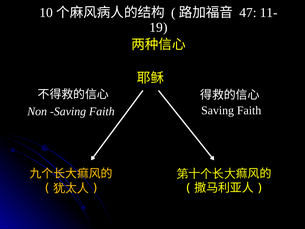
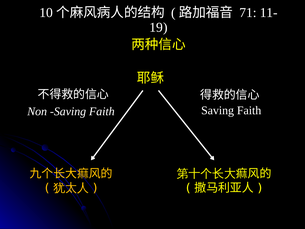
47: 47 -> 71
